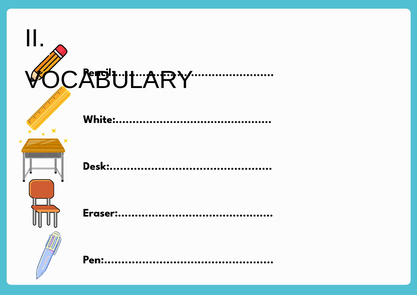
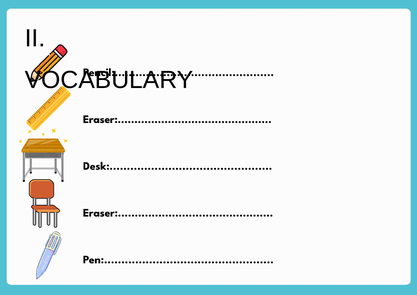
White at (177, 119): White -> Eraser
